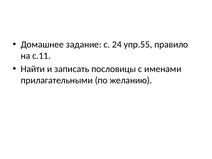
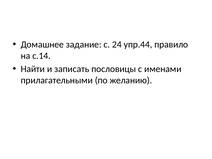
упр.55: упр.55 -> упр.44
с.11: с.11 -> с.14
